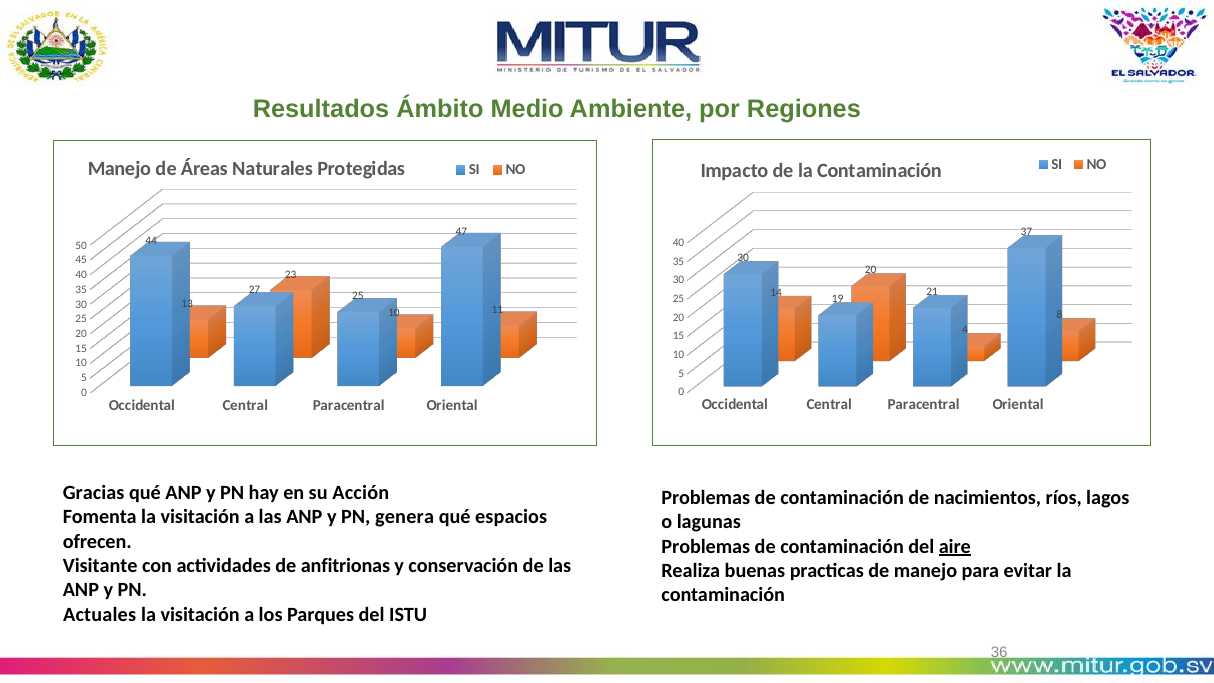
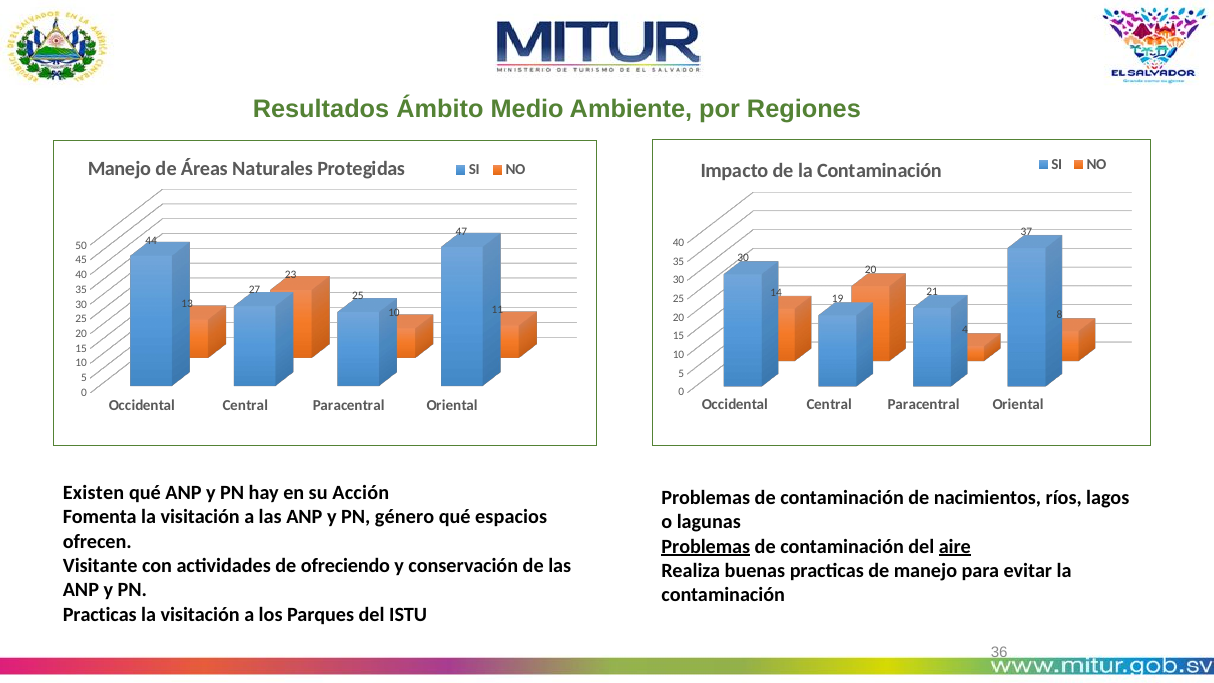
Gracias: Gracias -> Existen
genera: genera -> género
Problemas at (706, 546) underline: none -> present
anfitrionas: anfitrionas -> ofreciendo
Actuales at (100, 614): Actuales -> Practicas
